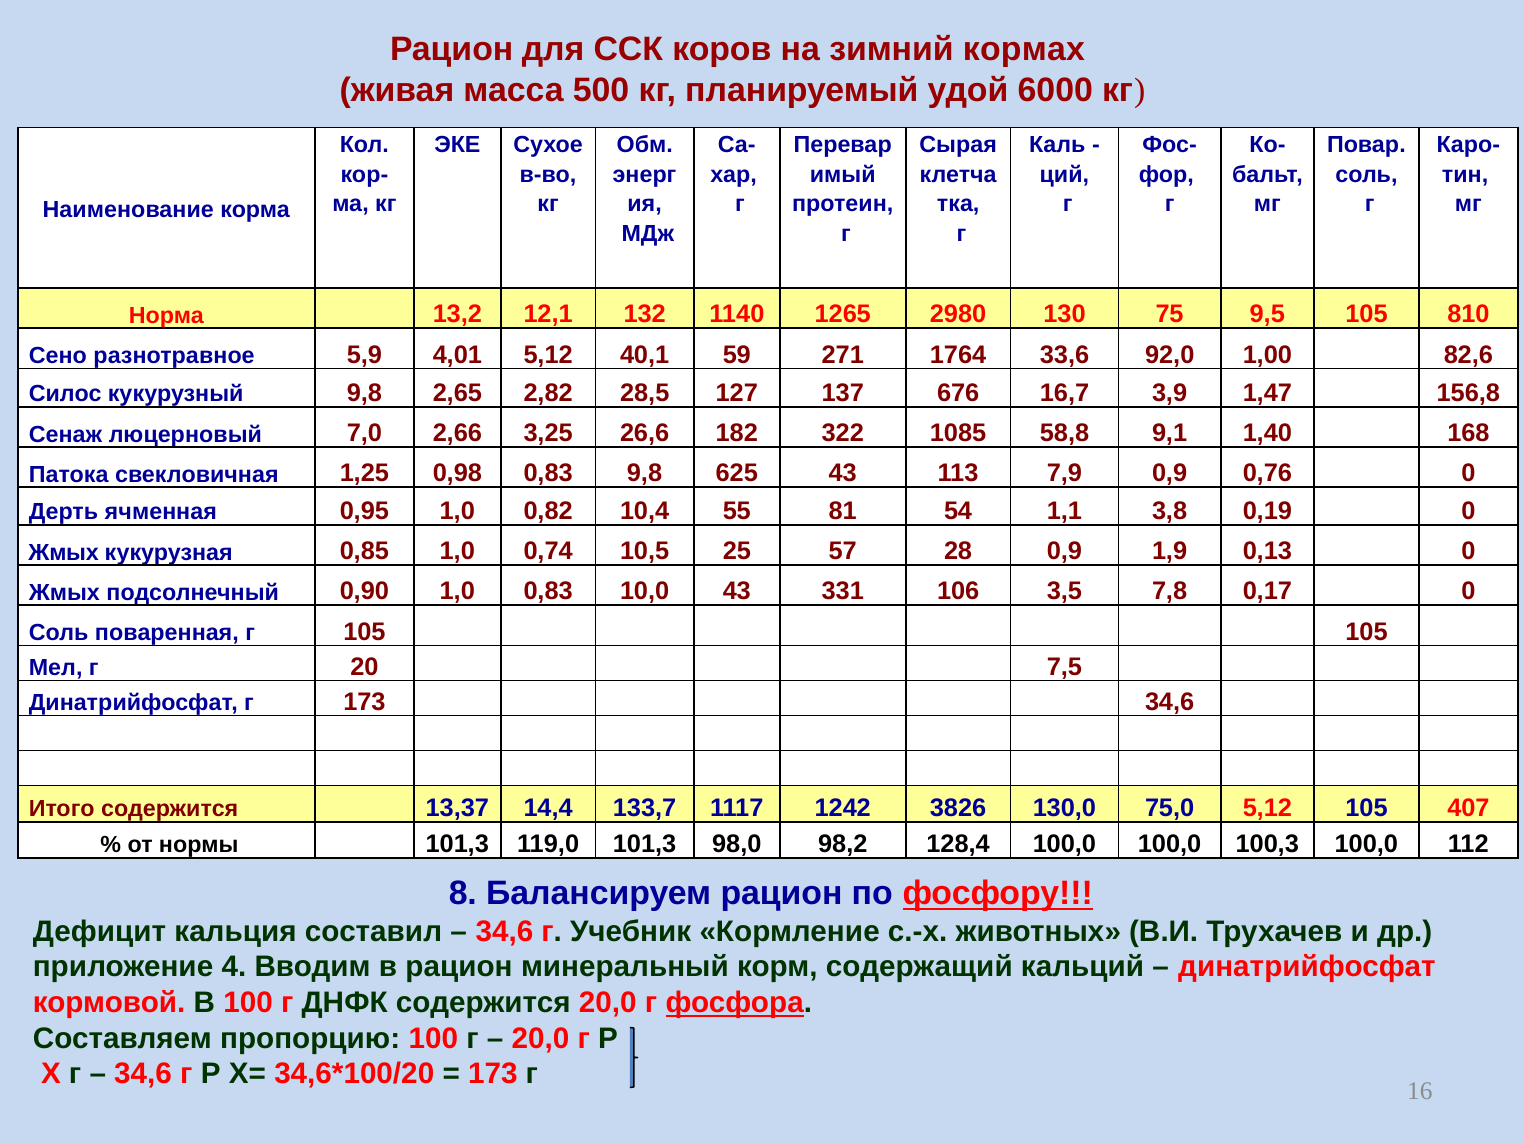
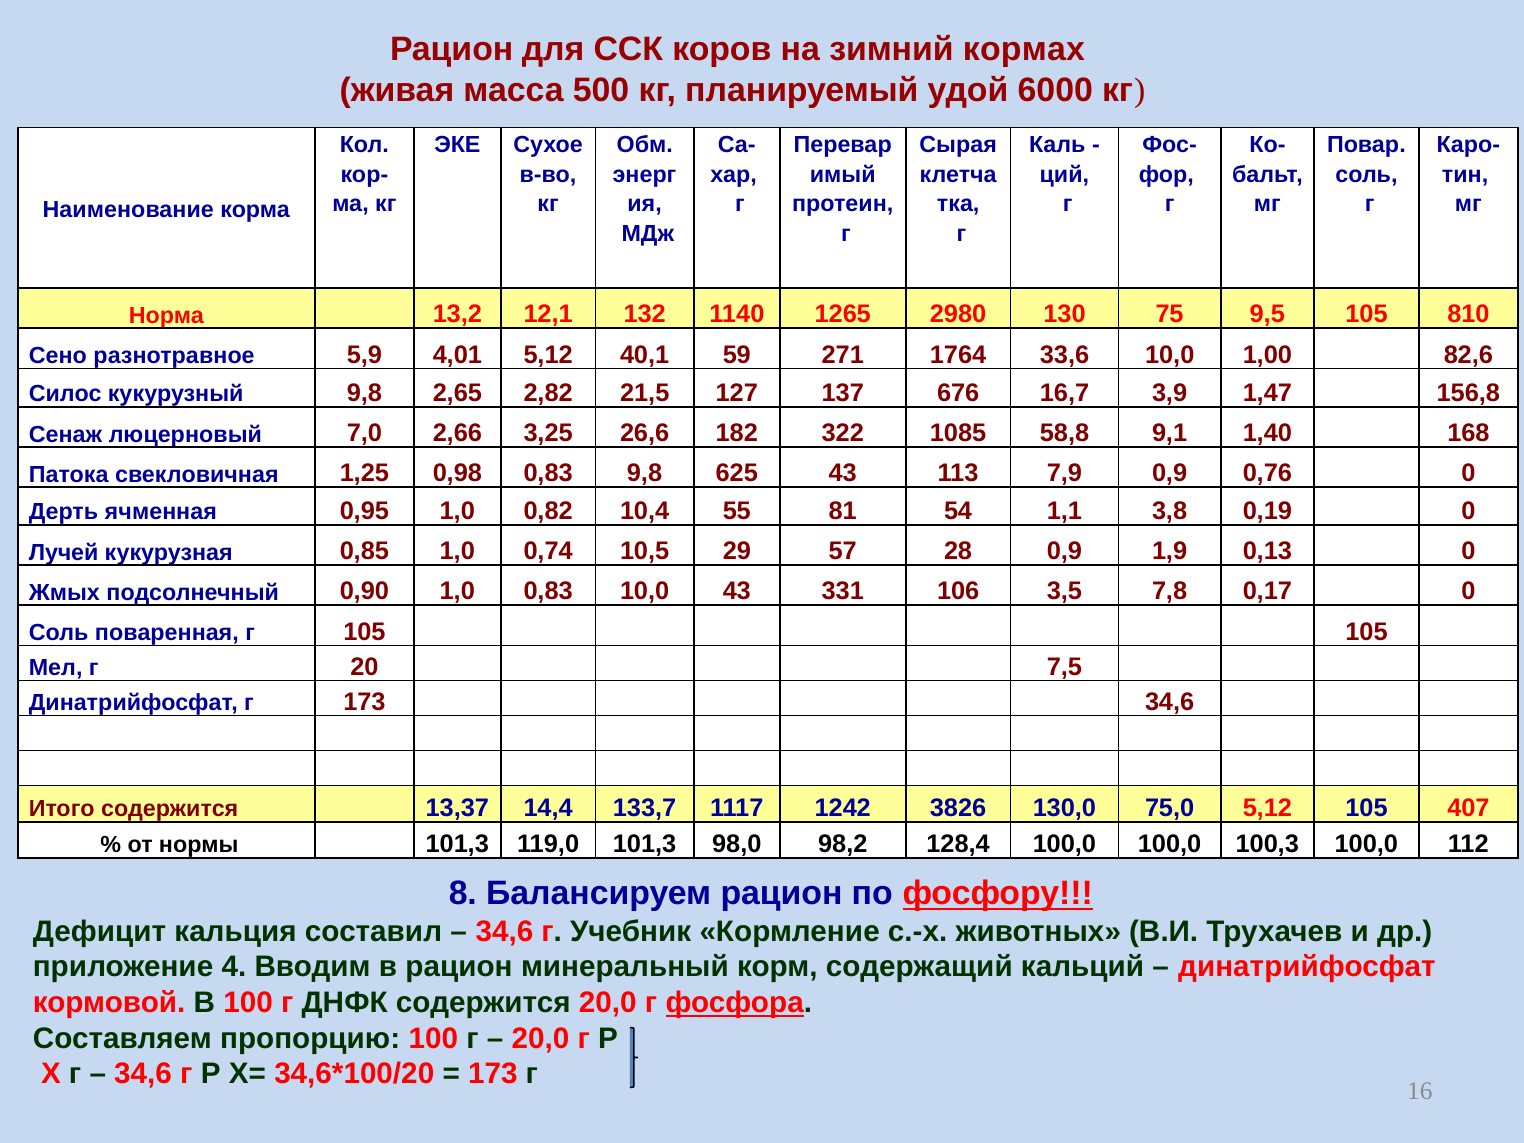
33,6 92,0: 92,0 -> 10,0
28,5: 28,5 -> 21,5
Жмых at (64, 552): Жмых -> Лучей
25: 25 -> 29
